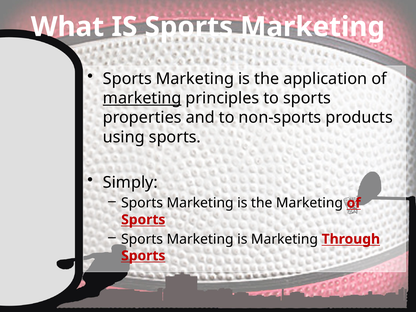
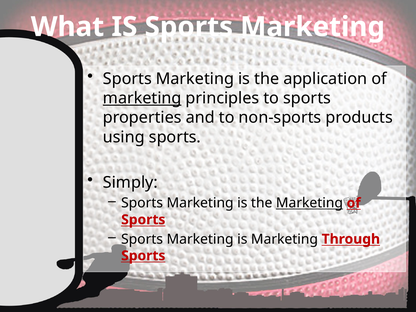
Marketing at (309, 203) underline: none -> present
